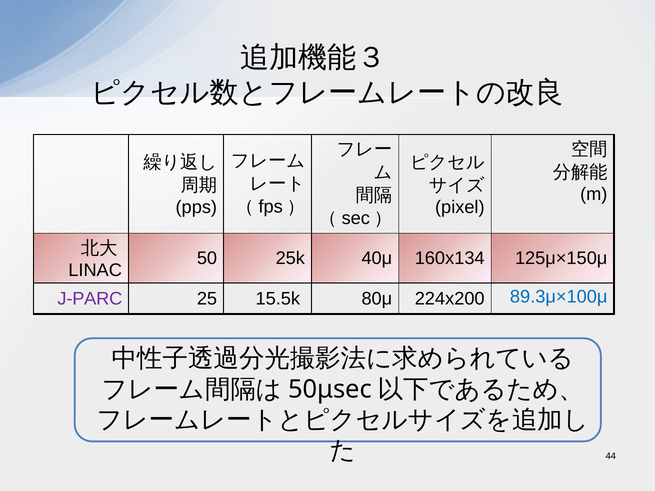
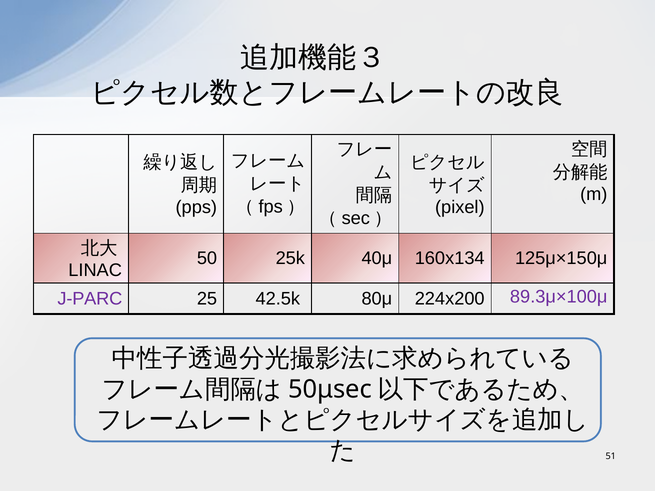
15.5k: 15.5k -> 42.5k
89.3μ×100μ colour: blue -> purple
44: 44 -> 51
